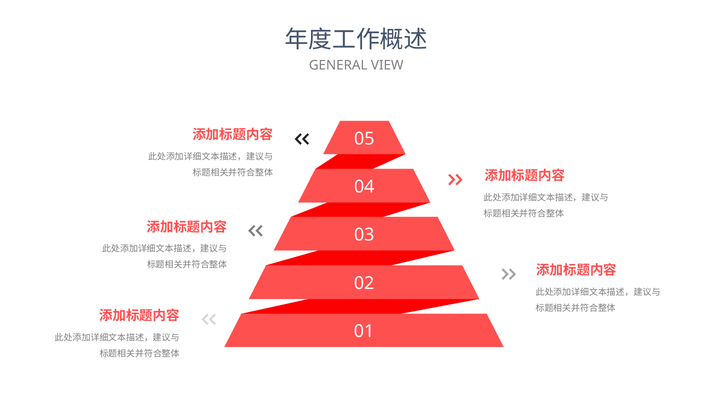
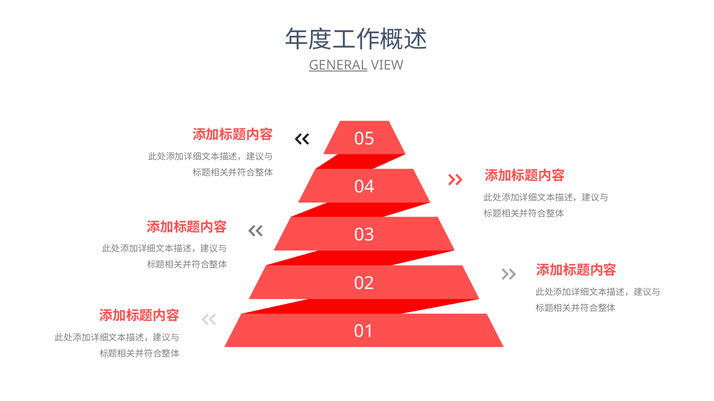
GENERAL underline: none -> present
